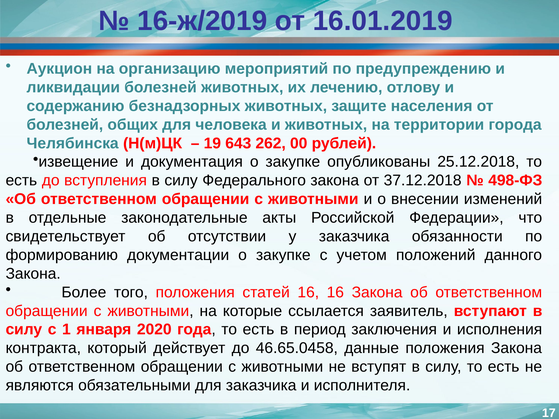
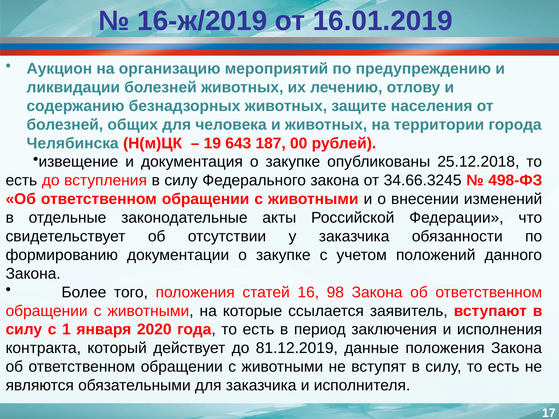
262: 262 -> 187
37.12.2018: 37.12.2018 -> 34.66.3245
16 16: 16 -> 98
46.65.0458: 46.65.0458 -> 81.12.2019
